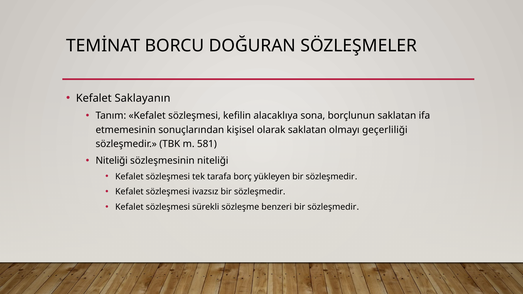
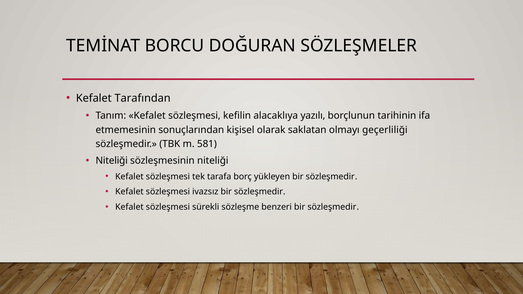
Saklayanın: Saklayanın -> Tarafından
sona: sona -> yazılı
borçlunun saklatan: saklatan -> tarihinin
